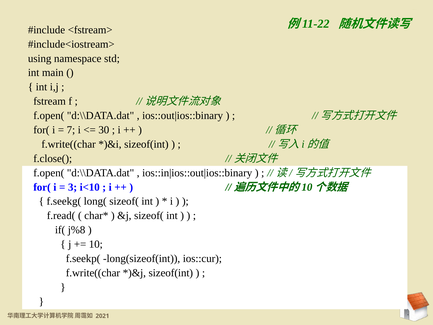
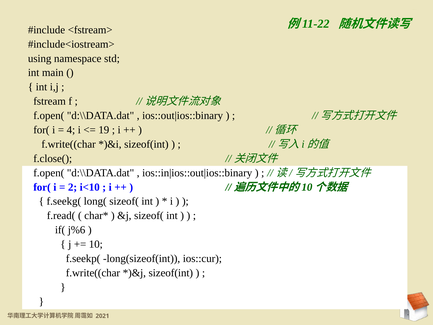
7 at (71, 130): 7 -> 4
30: 30 -> 19
3: 3 -> 2
j%8: j%8 -> j%6
